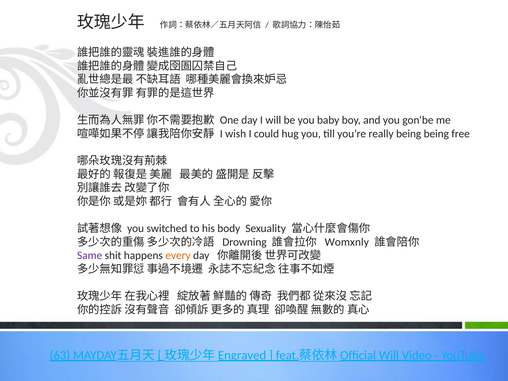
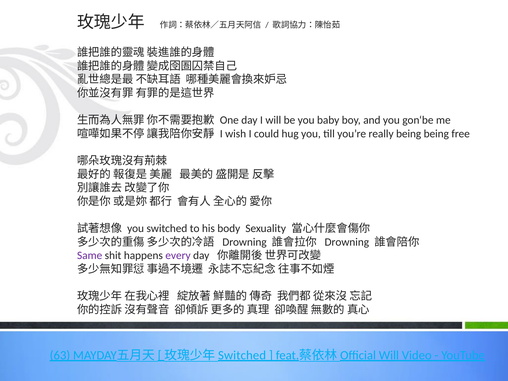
Womxnly at (347, 242): Womxnly -> Drowning
every colour: orange -> purple
Engraved at (242, 355): Engraved -> Switched
